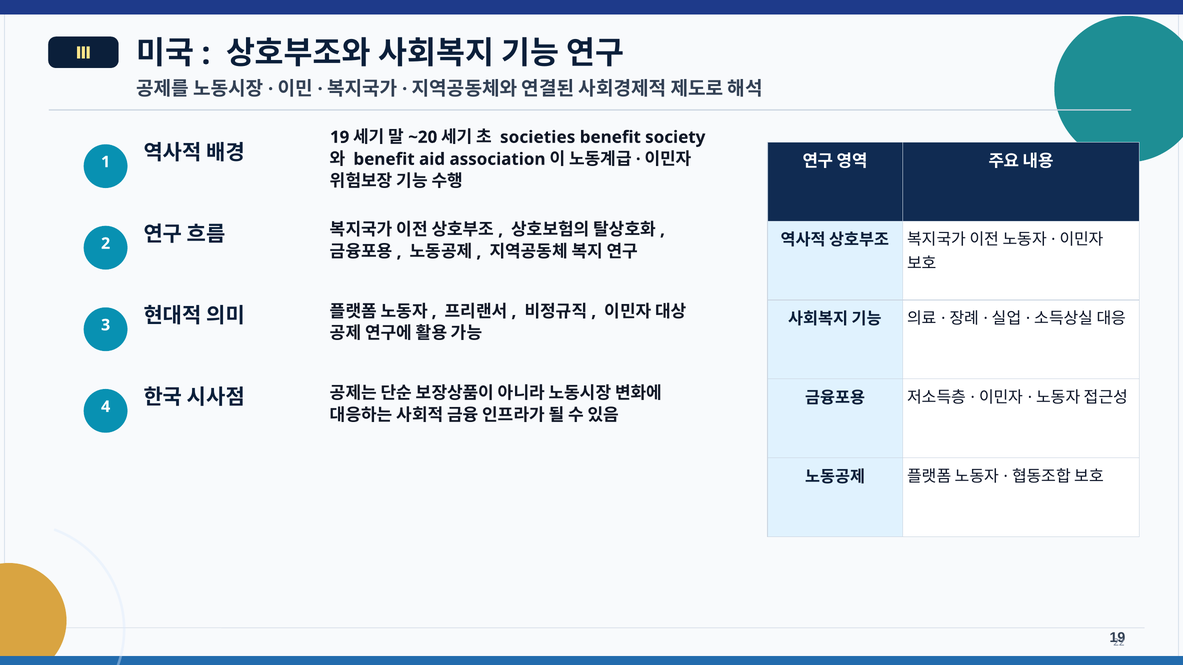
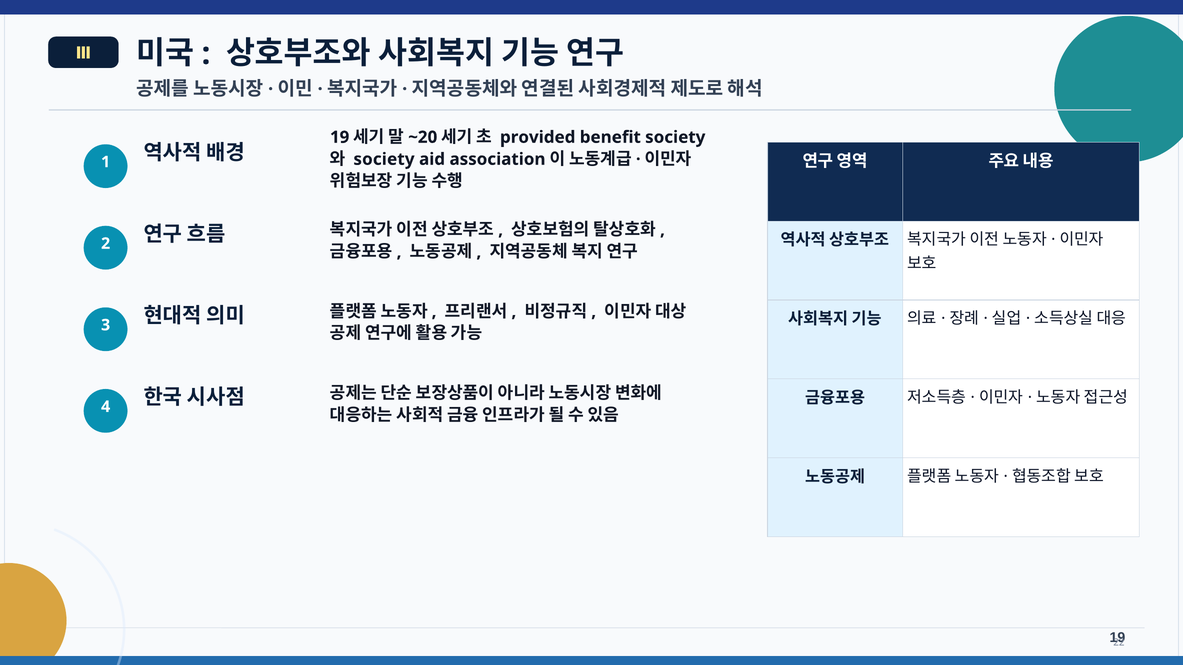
societies: societies -> provided
benefit at (384, 159): benefit -> society
